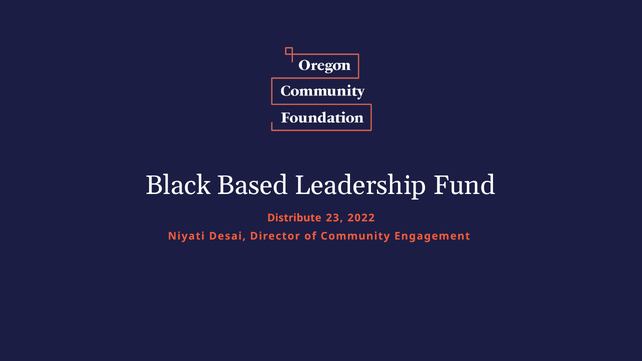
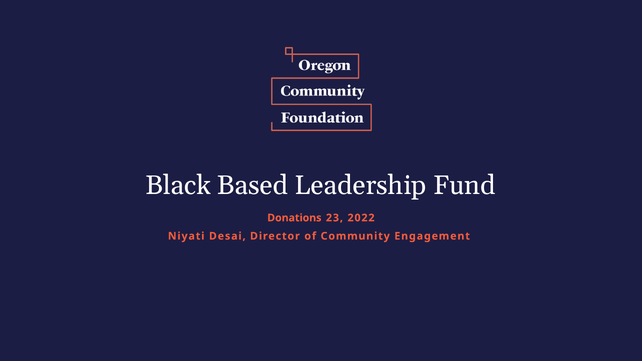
Distribute: Distribute -> Donations
